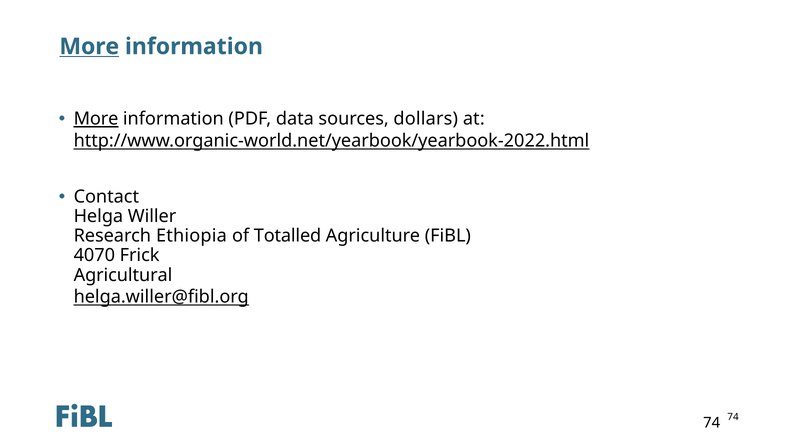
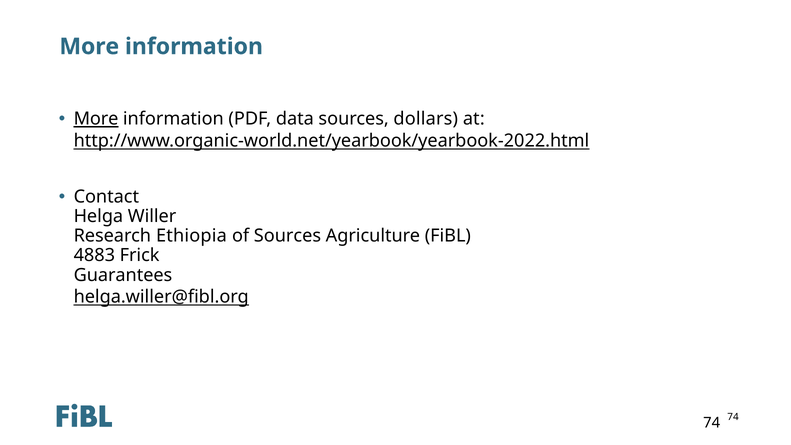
More at (89, 47) underline: present -> none
of Totalled: Totalled -> Sources
4070: 4070 -> 4883
Agricultural: Agricultural -> Guarantees
